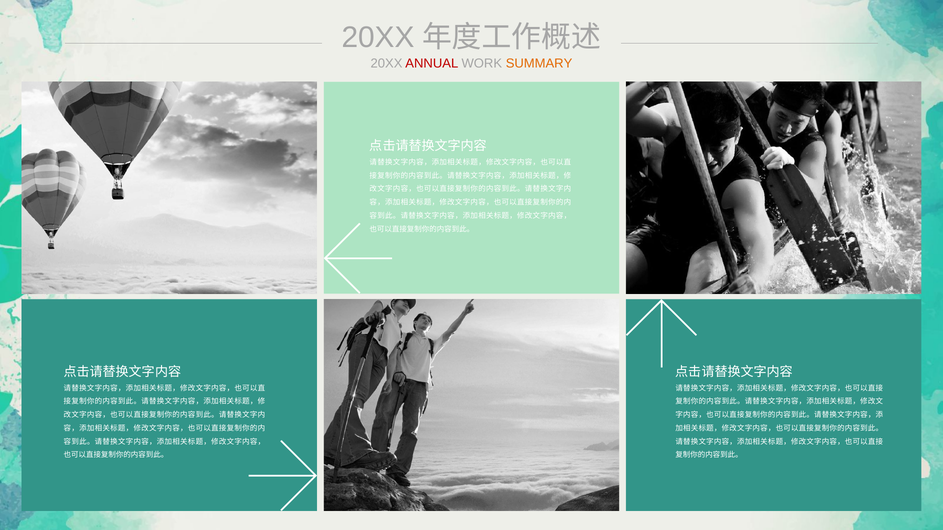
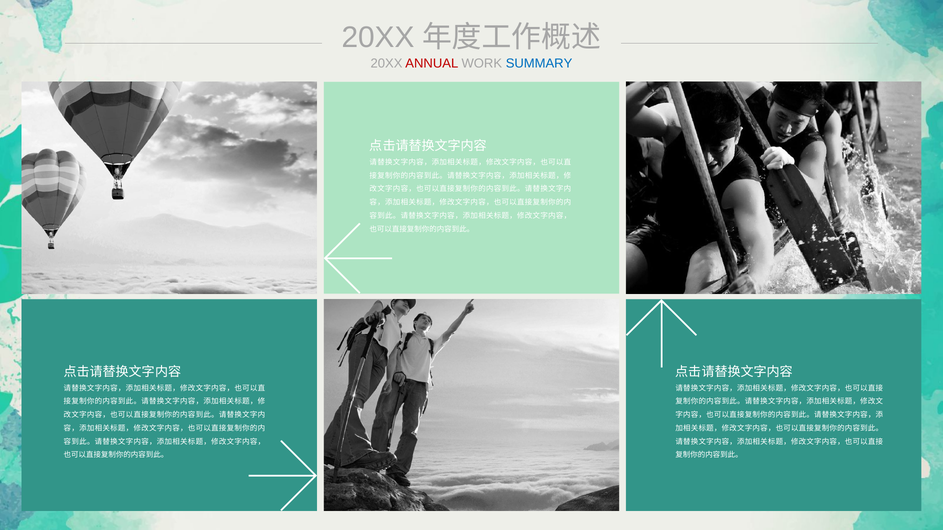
SUMMARY colour: orange -> blue
